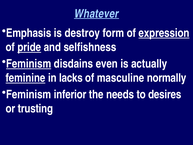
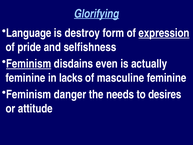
Whatever: Whatever -> Glorifying
Emphasis: Emphasis -> Language
pride underline: present -> none
feminine at (25, 78) underline: present -> none
masculine normally: normally -> feminine
inferior: inferior -> danger
trusting: trusting -> attitude
